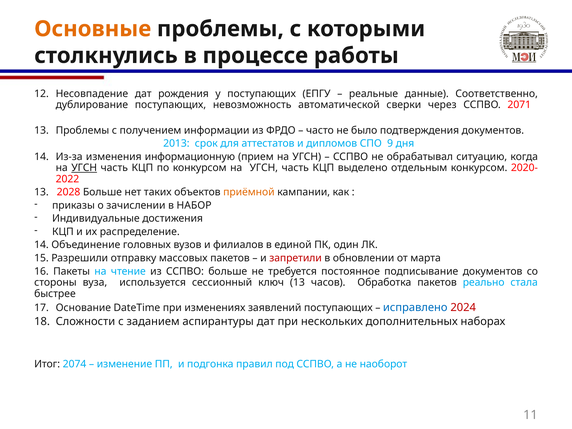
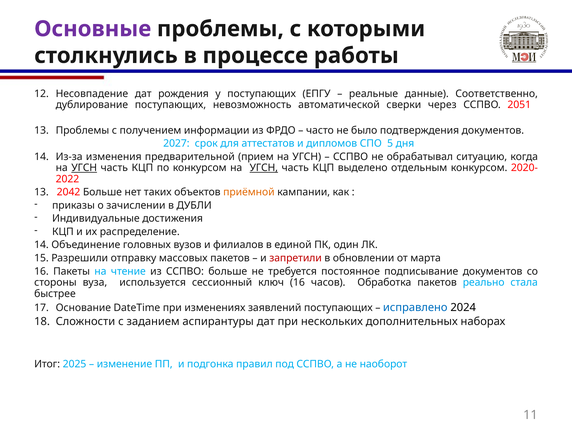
Основные colour: orange -> purple
2071: 2071 -> 2051
2013: 2013 -> 2027
9: 9 -> 5
информационную: информационную -> предварительной
УГСН at (264, 168) underline: none -> present
2028: 2028 -> 2042
НАБОР: НАБОР -> ДУБЛИ
ключ 13: 13 -> 16
2024 colour: red -> black
2074: 2074 -> 2025
